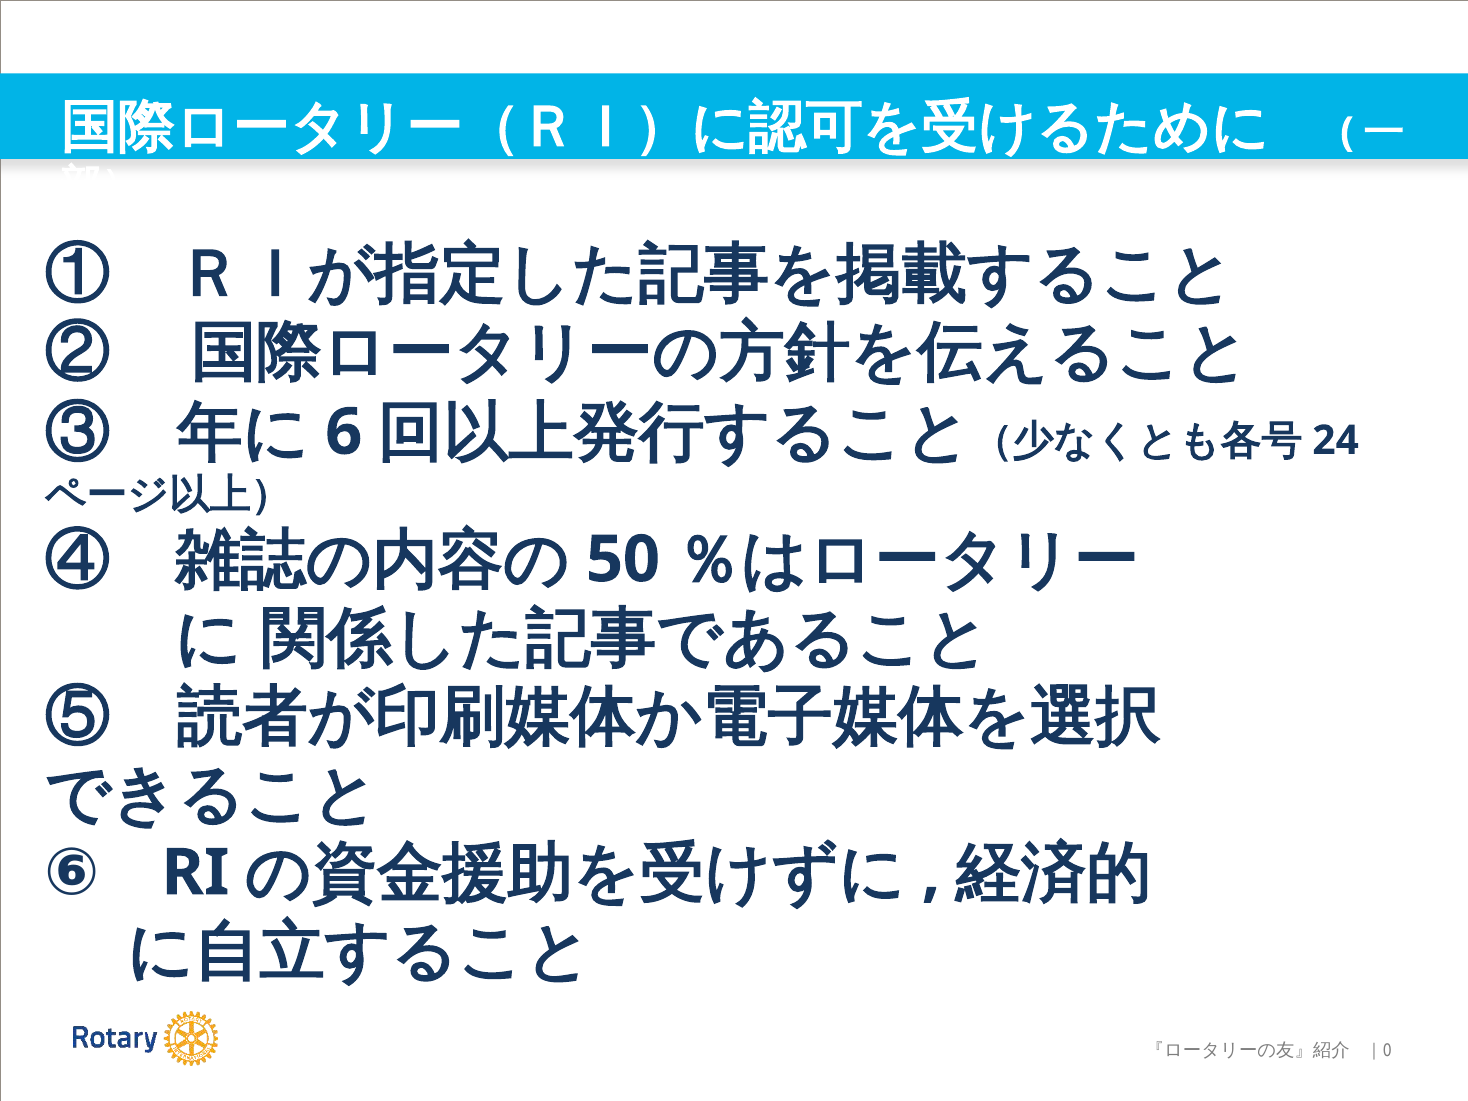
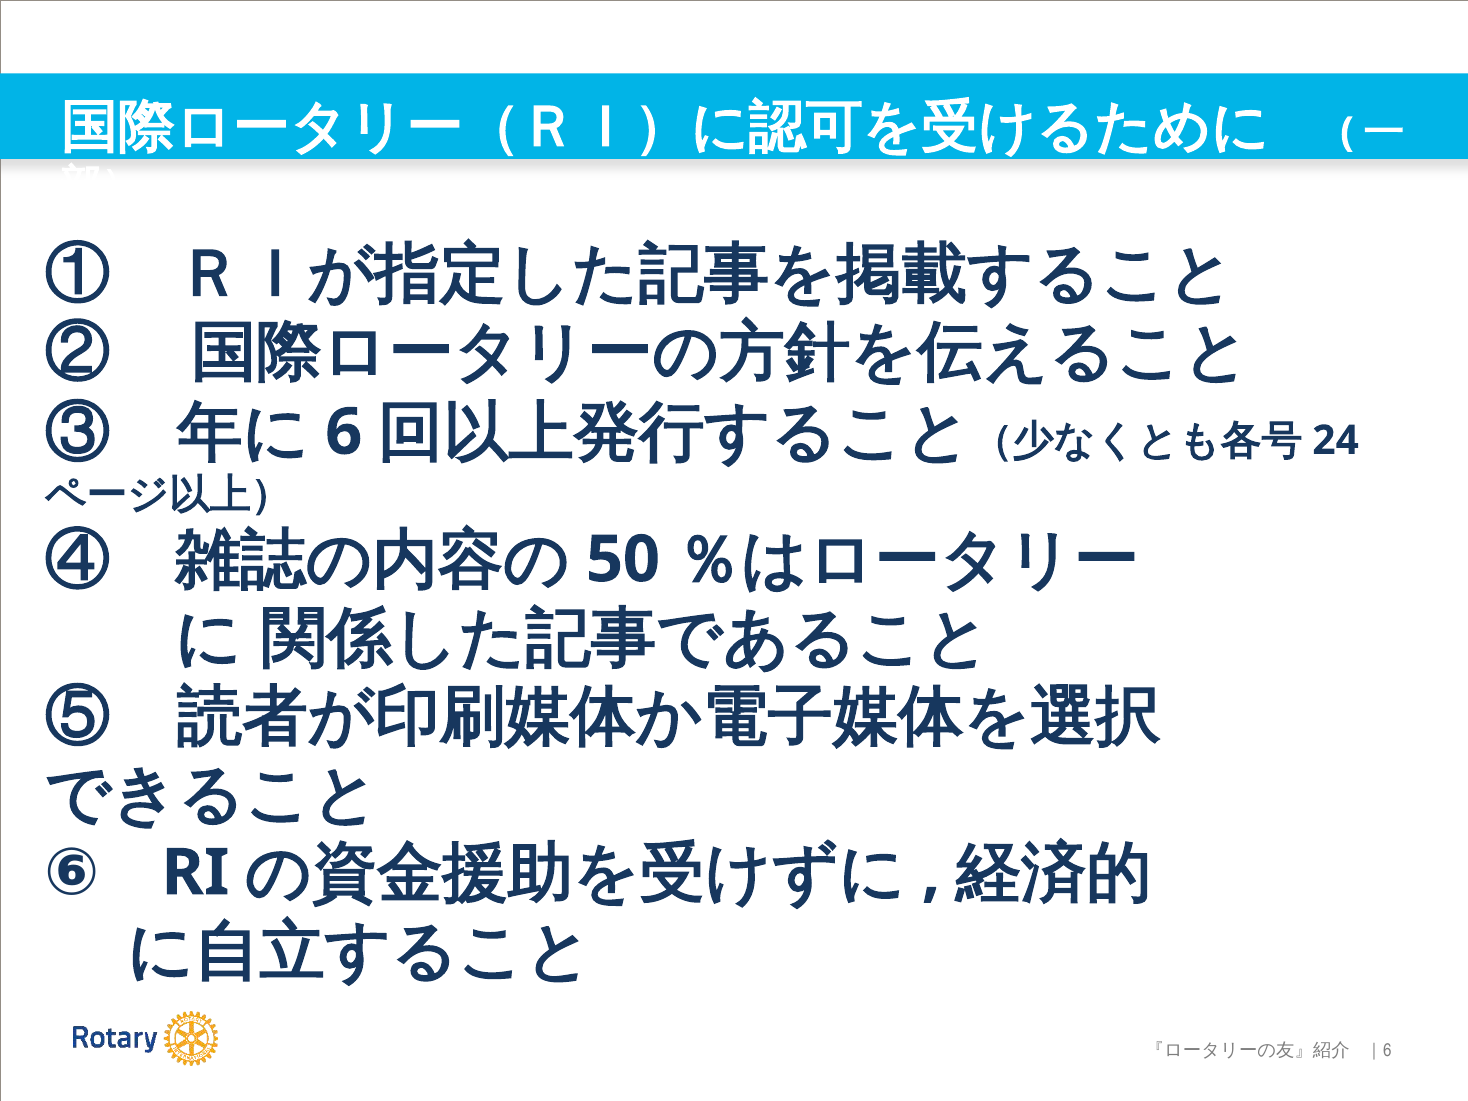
0 at (1387, 1051): 0 -> 6
